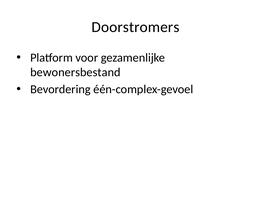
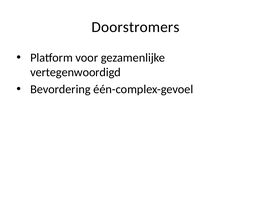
bewonersbestand: bewonersbestand -> vertegenwoordigd
